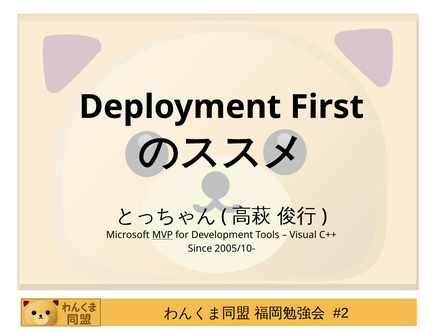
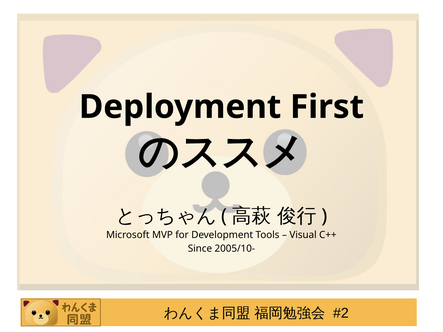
MVP underline: present -> none
